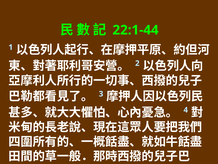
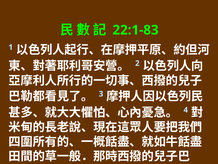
22:1-44: 22:1-44 -> 22:1-83
